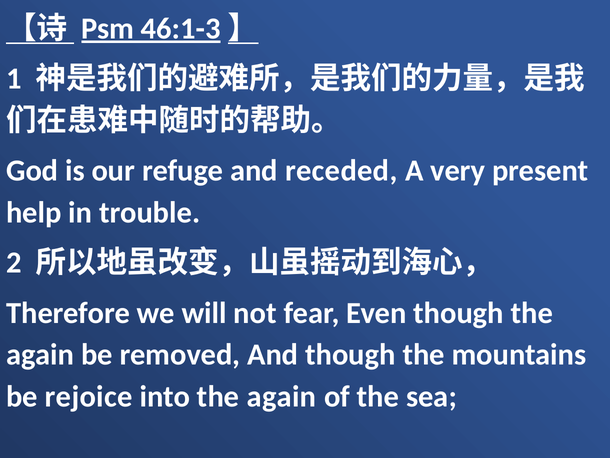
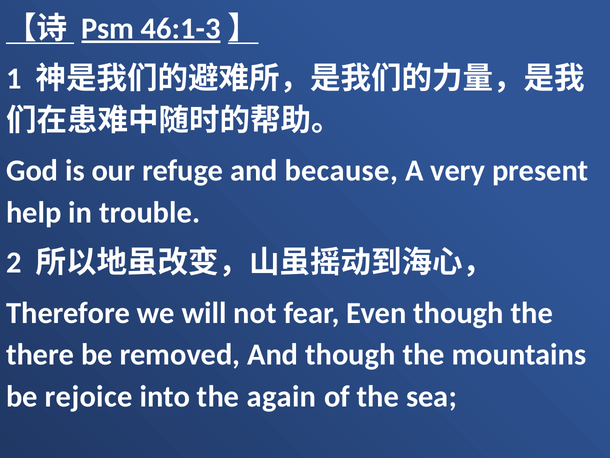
receded: receded -> because
again at (40, 355): again -> there
